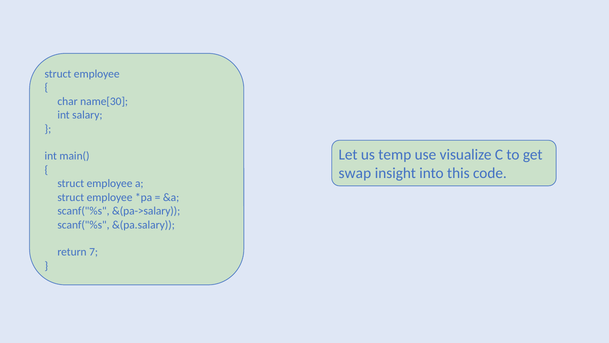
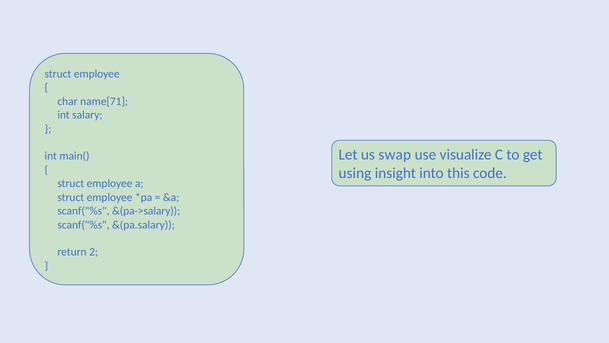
name[30: name[30 -> name[71
temp: temp -> swap
swap: swap -> using
7: 7 -> 2
